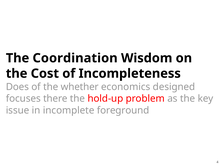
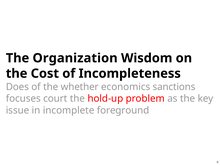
Coordination: Coordination -> Organization
designed: designed -> sanctions
there: there -> court
